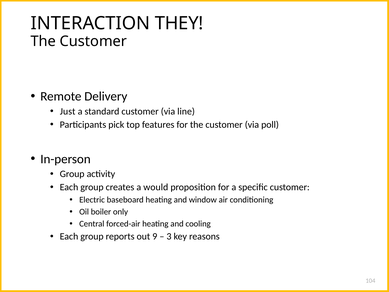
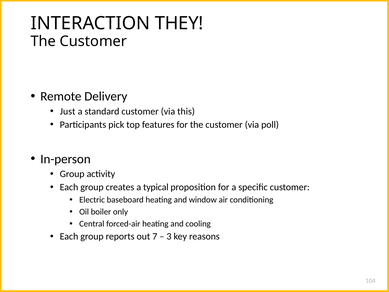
line: line -> this
would: would -> typical
9: 9 -> 7
